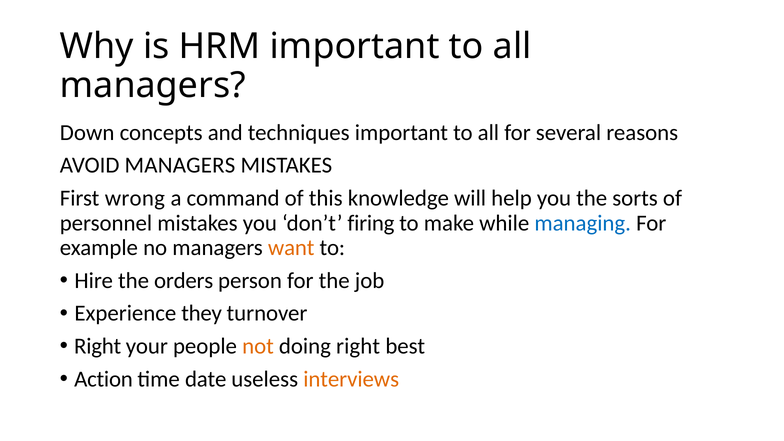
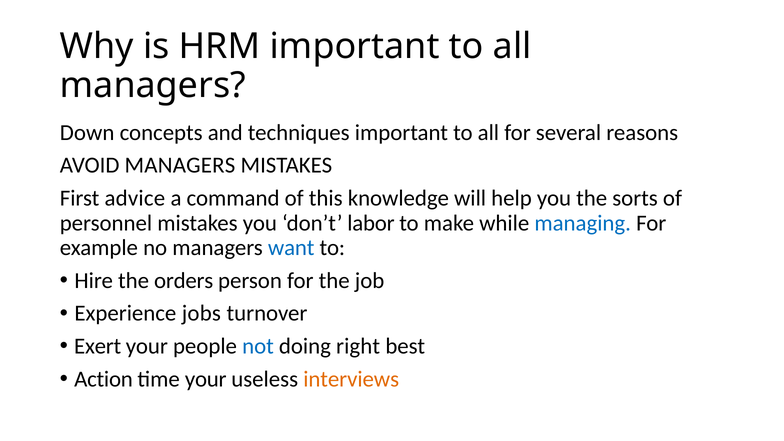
wrong: wrong -> advice
firing: firing -> labor
want colour: orange -> blue
they: they -> jobs
Right at (98, 346): Right -> Exert
not colour: orange -> blue
time date: date -> your
